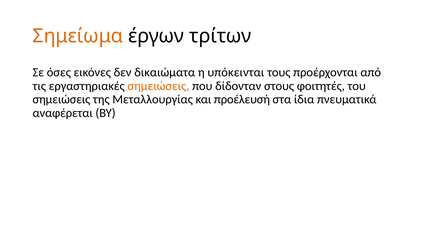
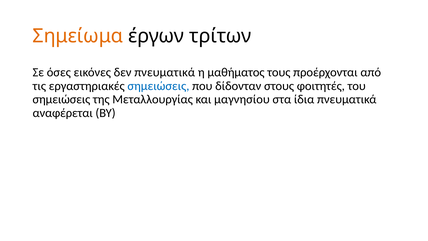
δεν δικαιώματα: δικαιώματα -> πνευματικά
υπόκεινται: υπόκεινται -> μαθήματος
σημειώσεις at (158, 86) colour: orange -> blue
προέλευσή: προέλευσή -> μαγνησίου
